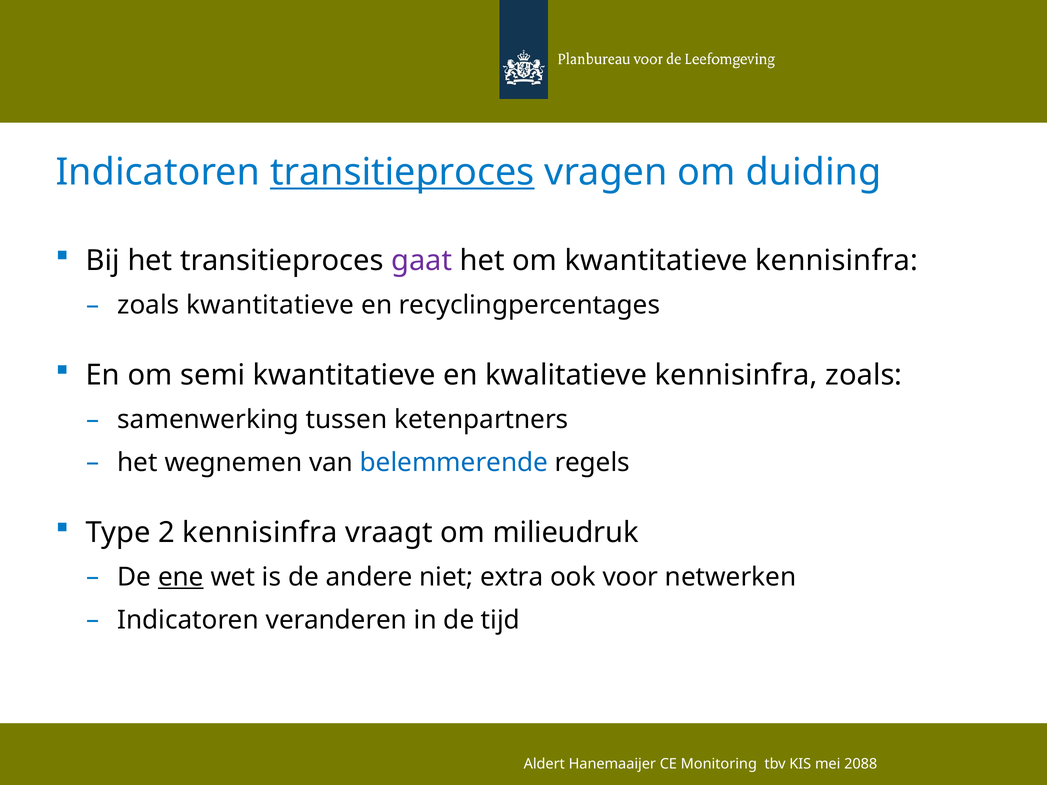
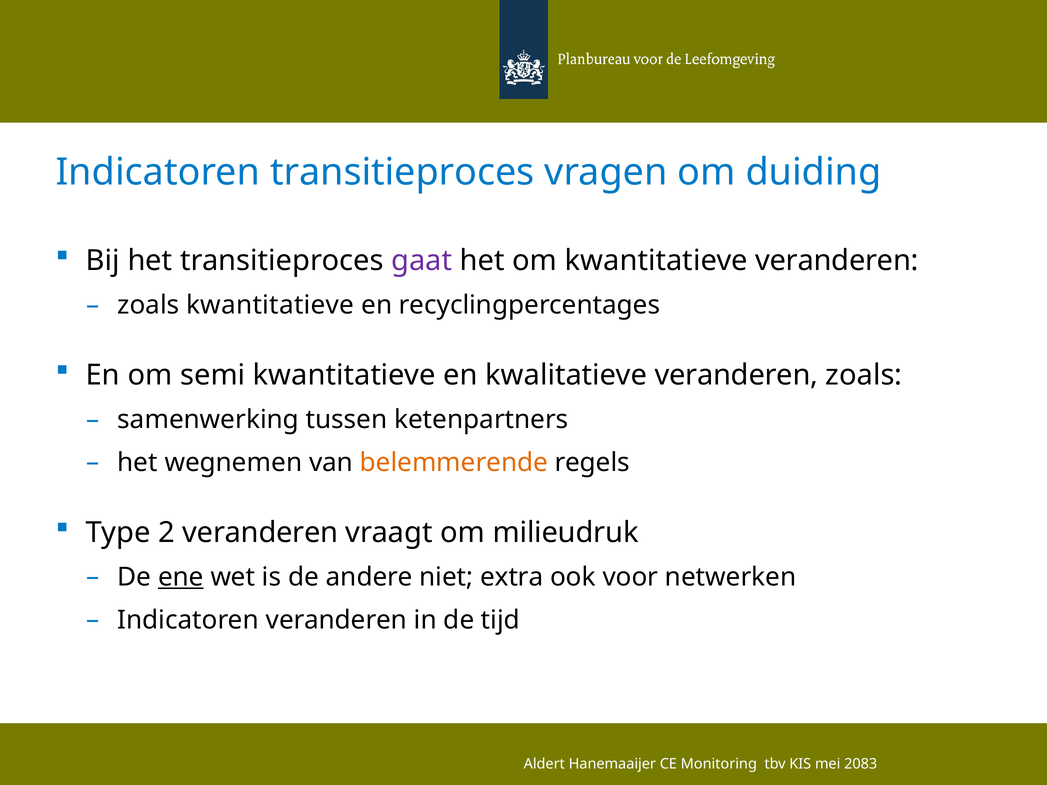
transitieproces at (402, 172) underline: present -> none
kwantitatieve kennisinfra: kennisinfra -> veranderen
kwalitatieve kennisinfra: kennisinfra -> veranderen
belemmerende colour: blue -> orange
2 kennisinfra: kennisinfra -> veranderen
2088: 2088 -> 2083
